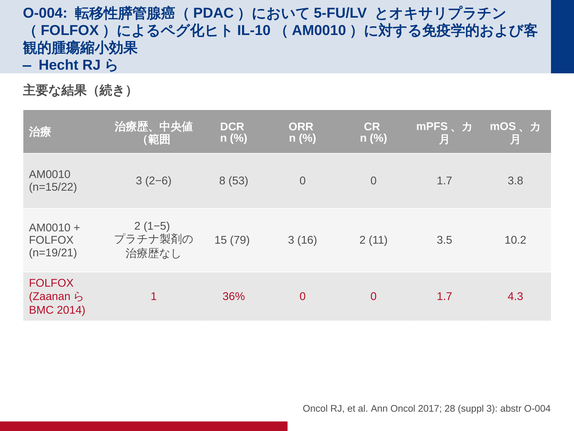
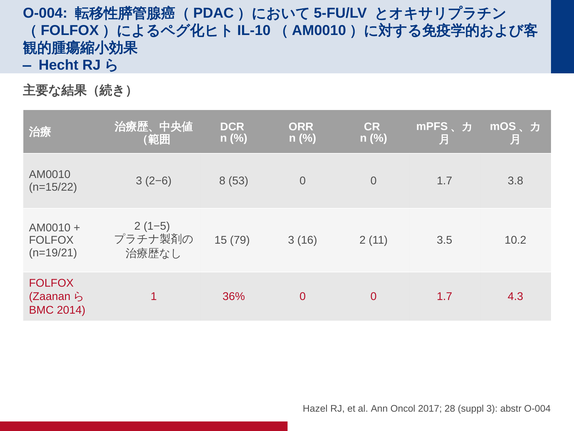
Oncol at (315, 408): Oncol -> Hazel
